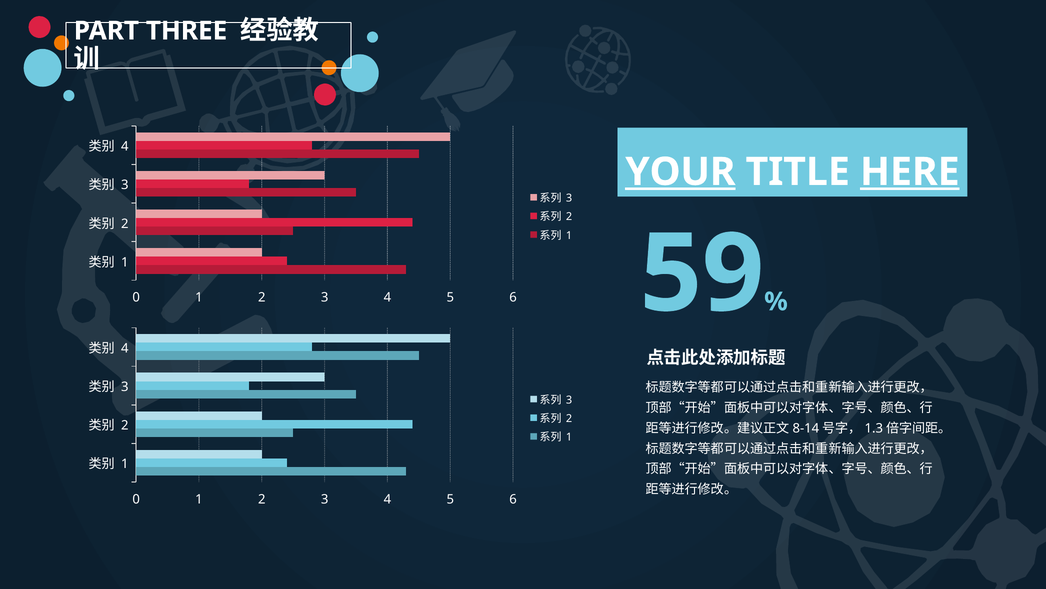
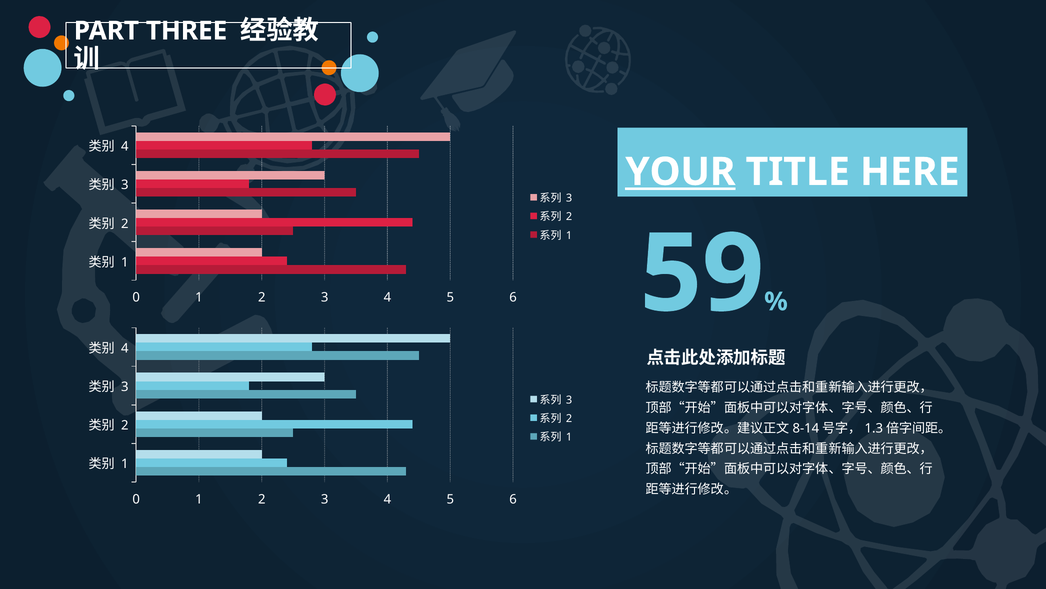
HERE underline: present -> none
